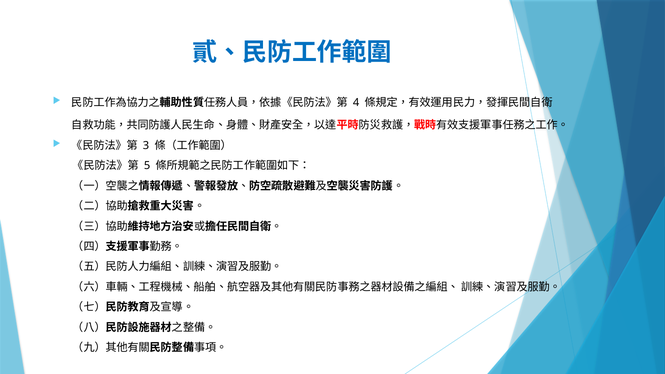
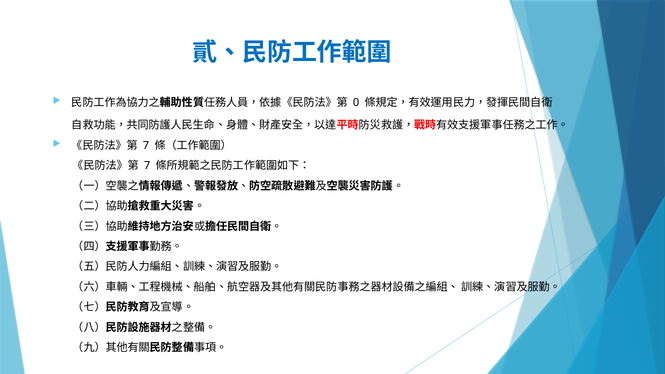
4: 4 -> 0
3 at (146, 145): 3 -> 7
5 at (147, 166): 5 -> 7
